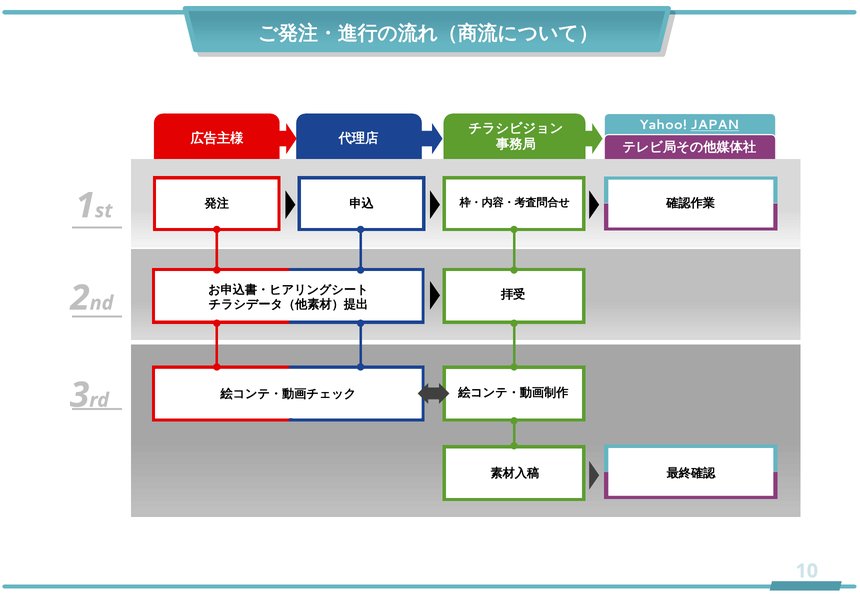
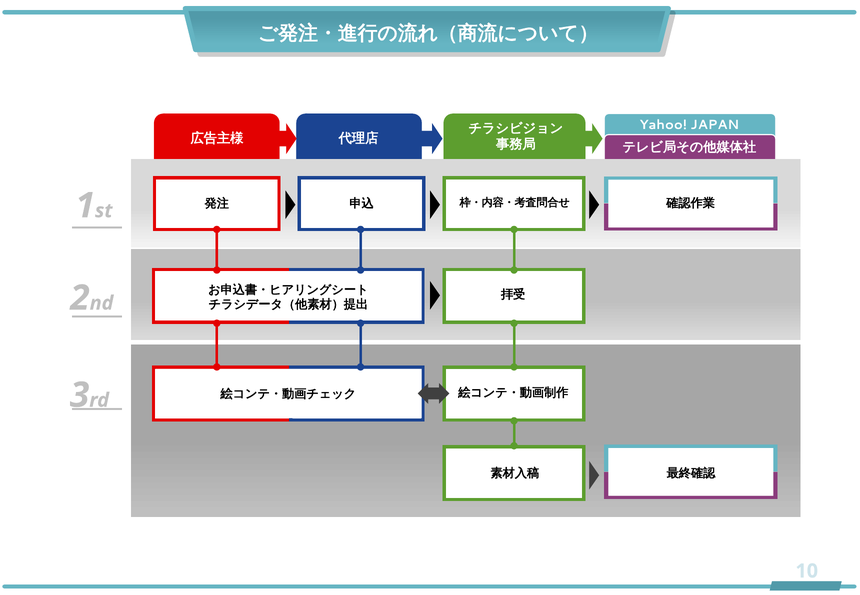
JAPAN underline: present -> none
